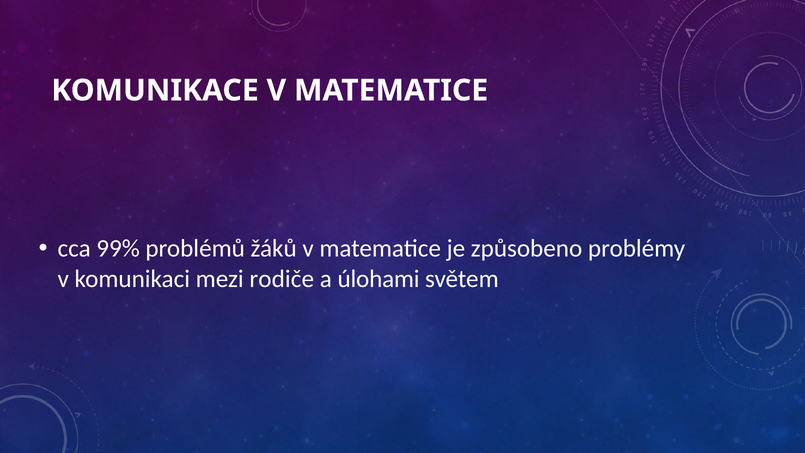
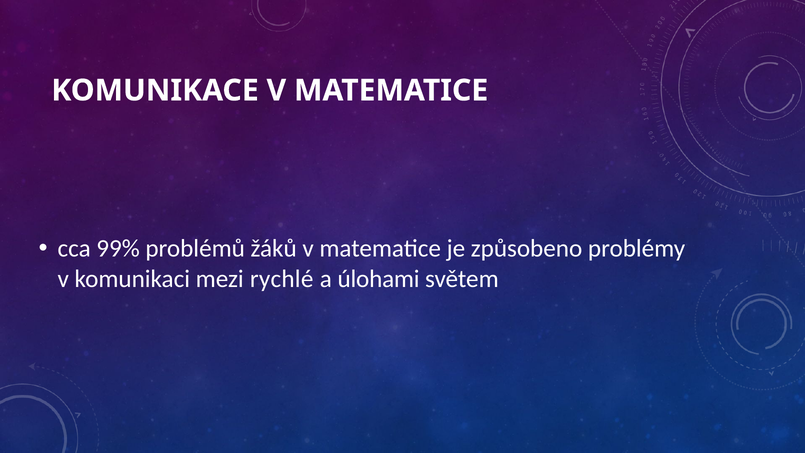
rodiče: rodiče -> rychlé
